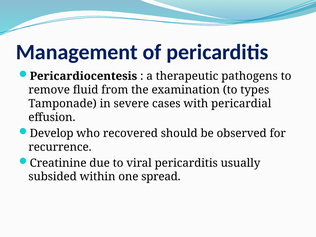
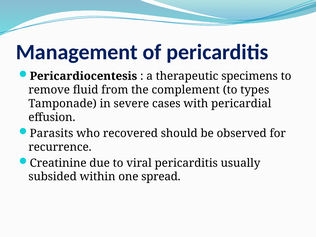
pathogens: pathogens -> specimens
examination: examination -> complement
Develop: Develop -> Parasits
